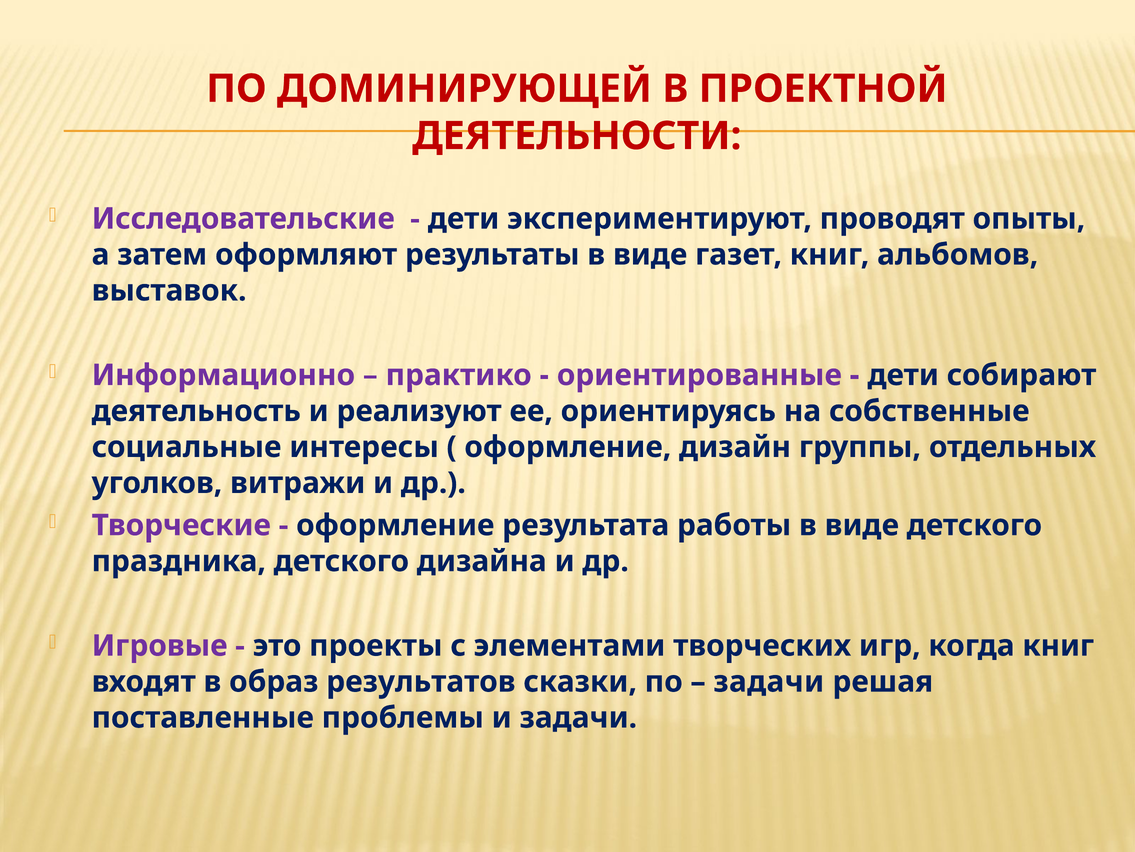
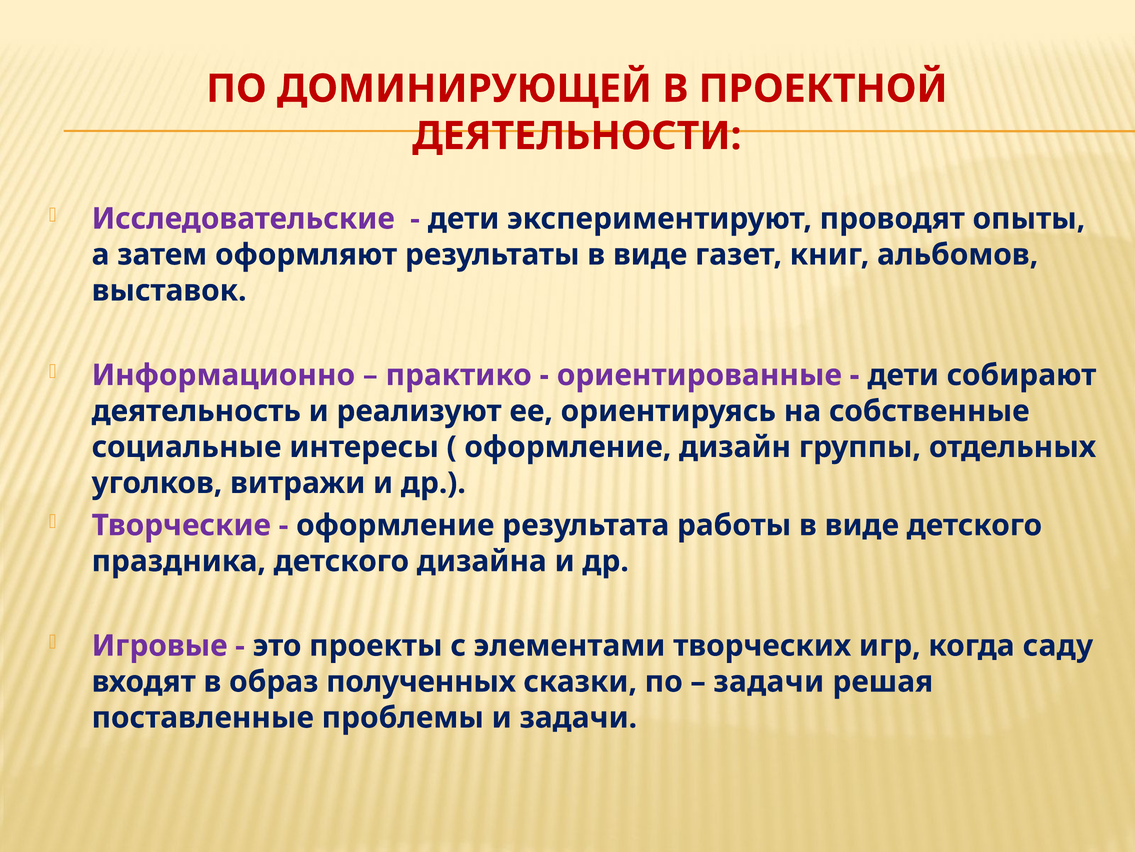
когда книг: книг -> саду
результатов: результатов -> полученных
